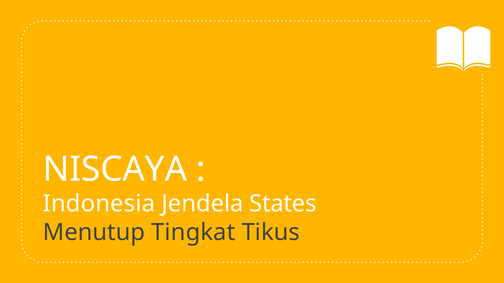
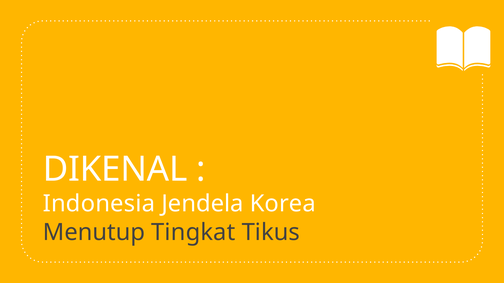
NISCAYA: NISCAYA -> DIKENAL
States: States -> Korea
